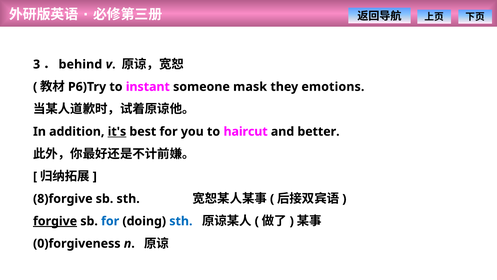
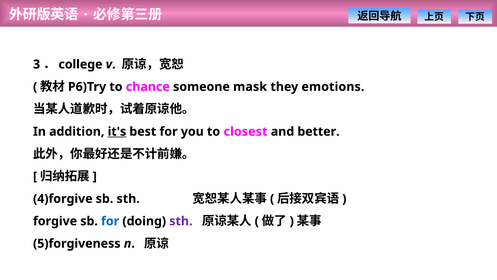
behind: behind -> college
instant: instant -> chance
haircut: haircut -> closest
8)forgive: 8)forgive -> 4)forgive
forgive underline: present -> none
sth at (181, 221) colour: blue -> purple
0)forgiveness: 0)forgiveness -> 5)forgiveness
